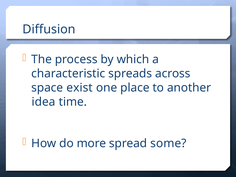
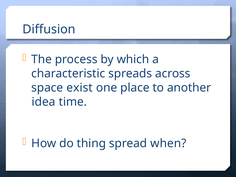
more: more -> thing
some: some -> when
